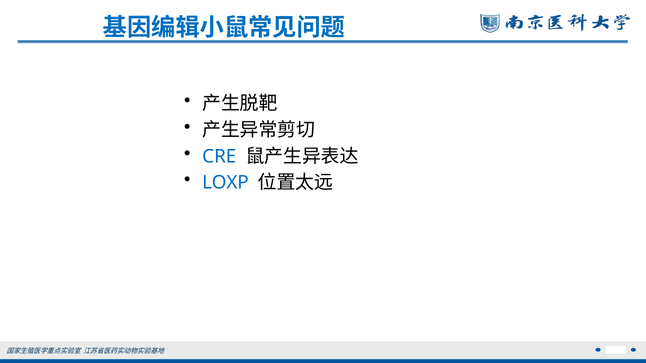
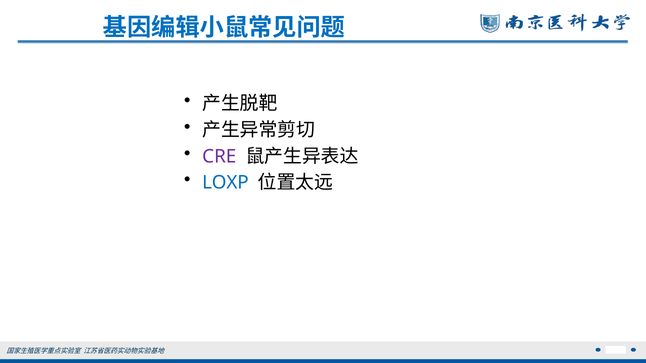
CRE colour: blue -> purple
